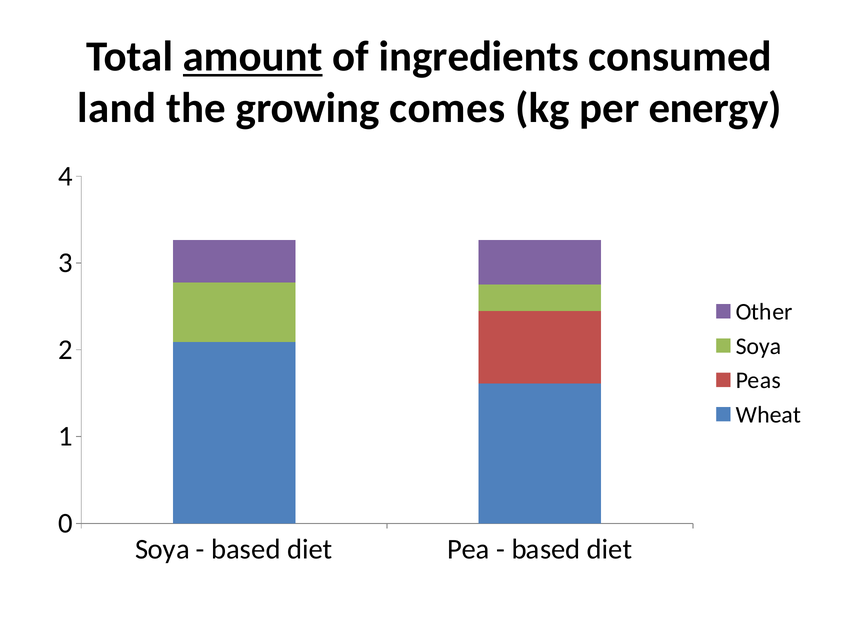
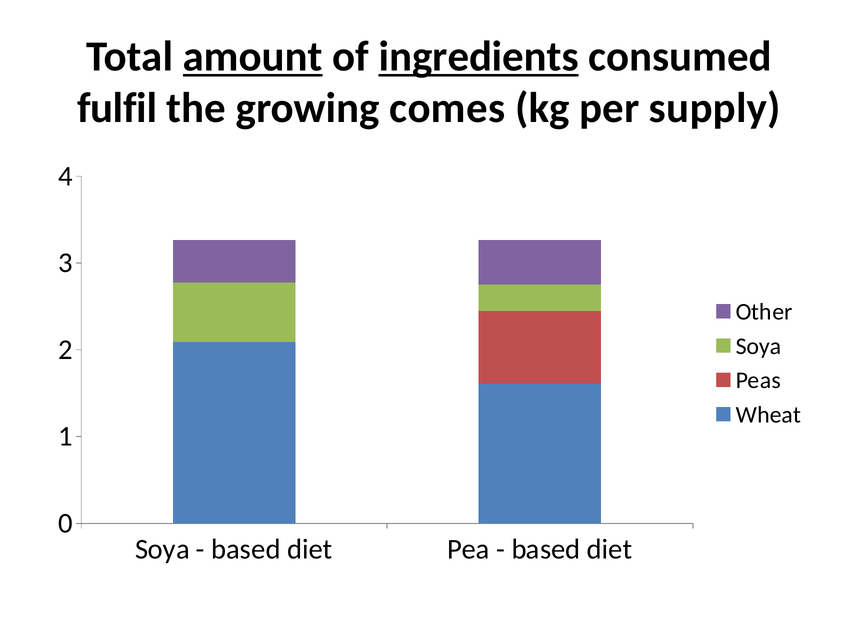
ingredients underline: none -> present
land: land -> fulfil
energy: energy -> supply
